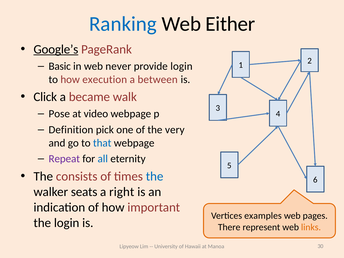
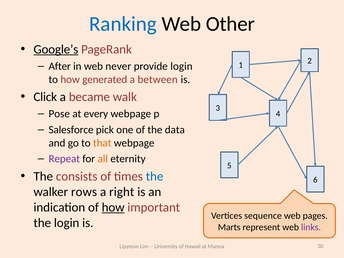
Either: Either -> Other
Basic: Basic -> After
execution: execution -> generated
video: video -> every
Definition: Definition -> Salesforce
very: very -> data
that colour: blue -> orange
all colour: blue -> orange
seats: seats -> rows
how at (113, 207) underline: none -> present
examples: examples -> sequence
There: There -> Marts
links colour: orange -> purple
